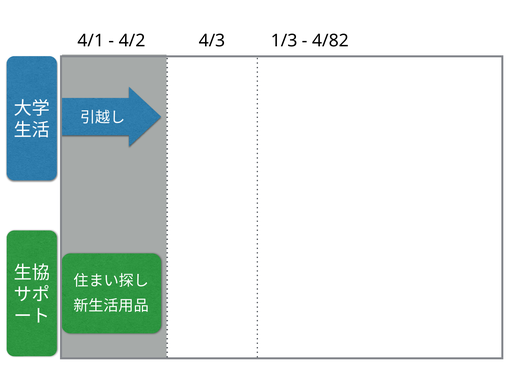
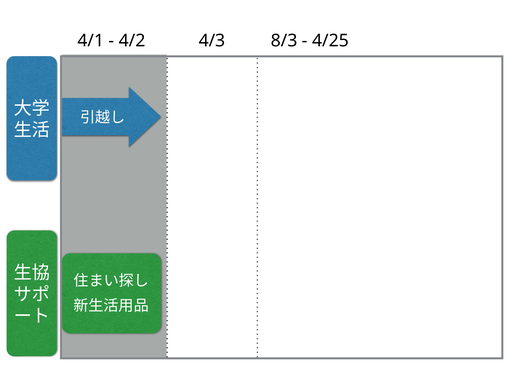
1/3: 1/3 -> 8/3
4/82: 4/82 -> 4/25
